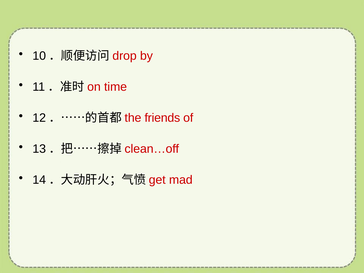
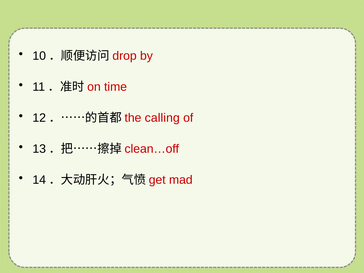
friends: friends -> calling
